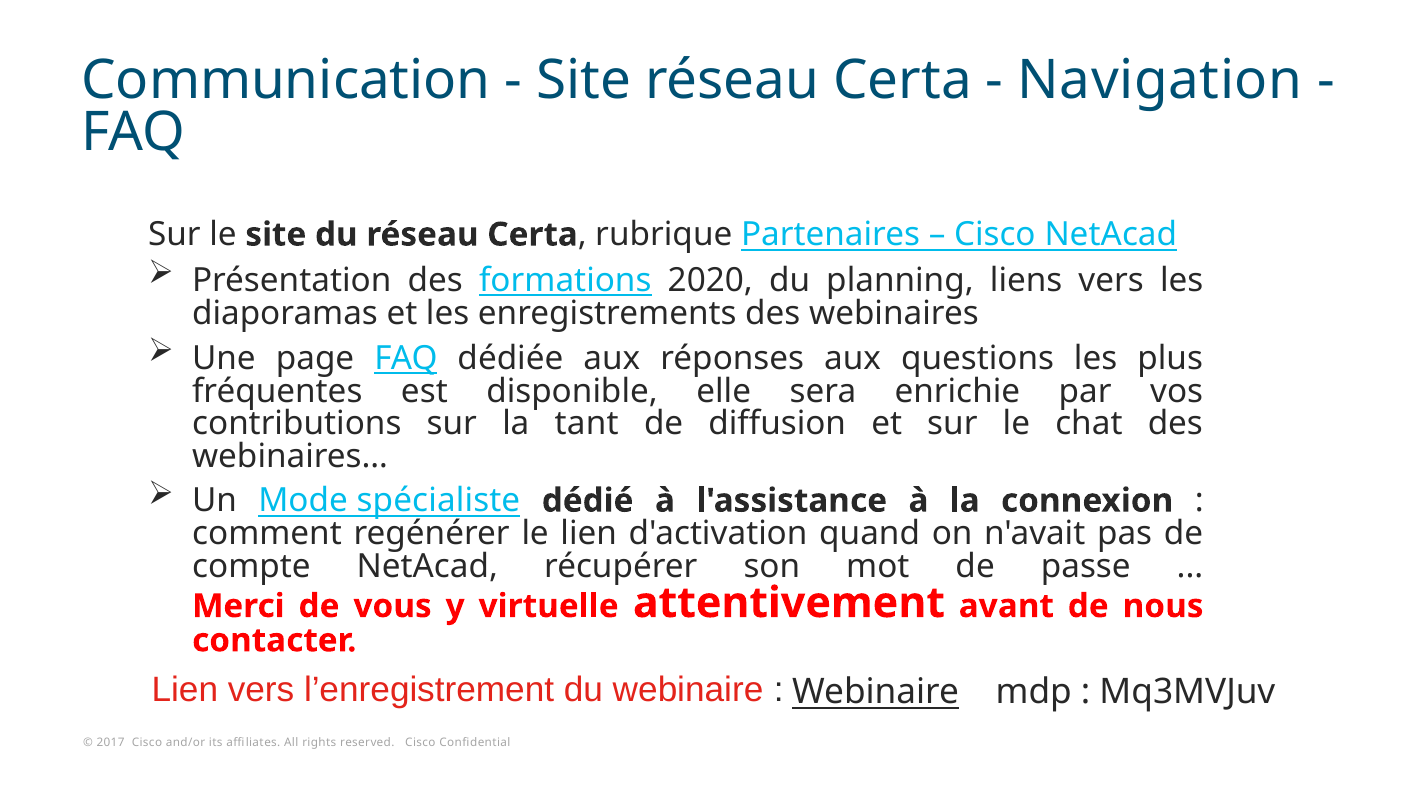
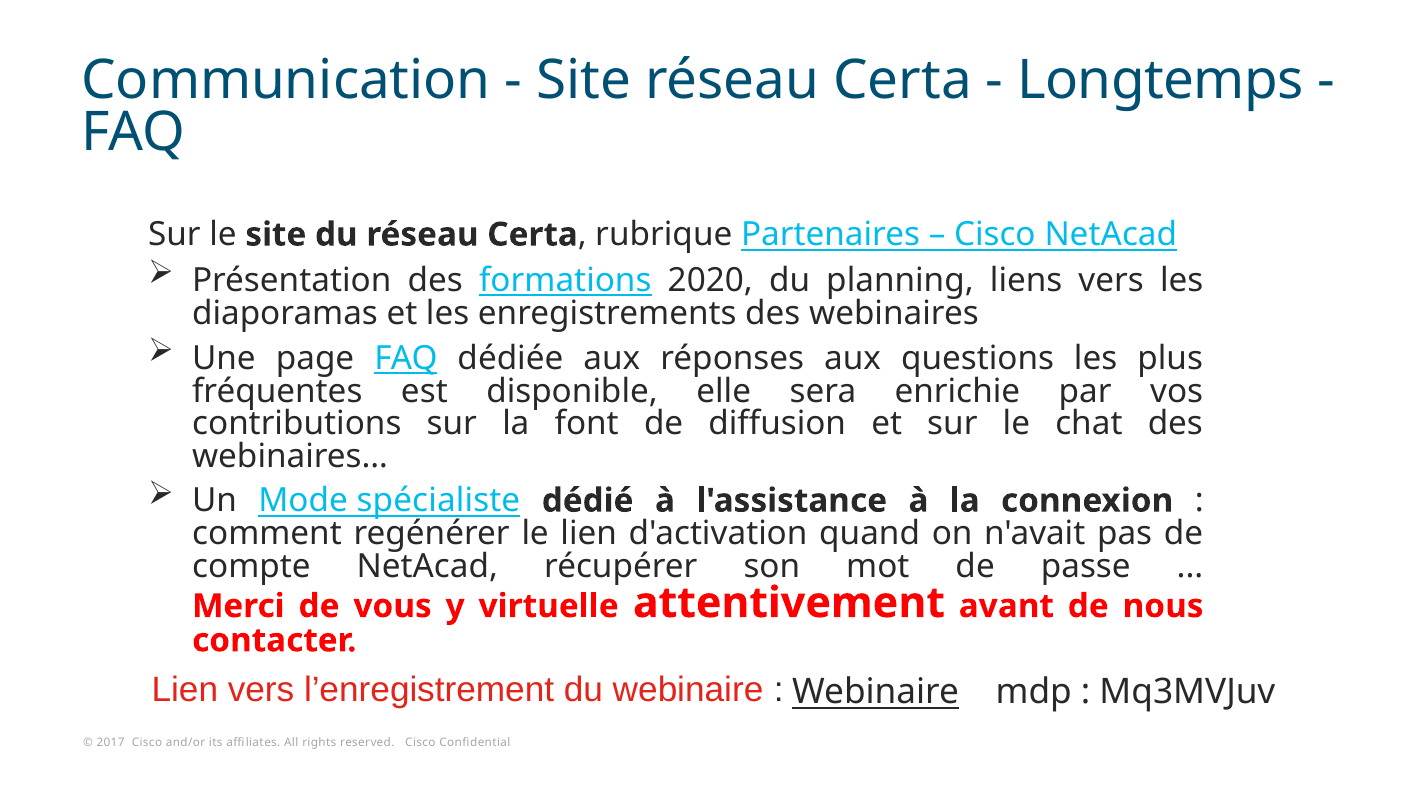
Navigation: Navigation -> Longtemps
tant: tant -> font
